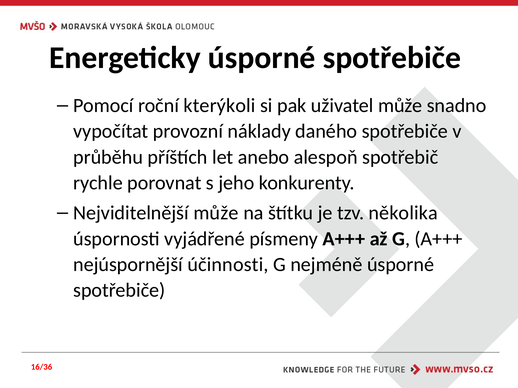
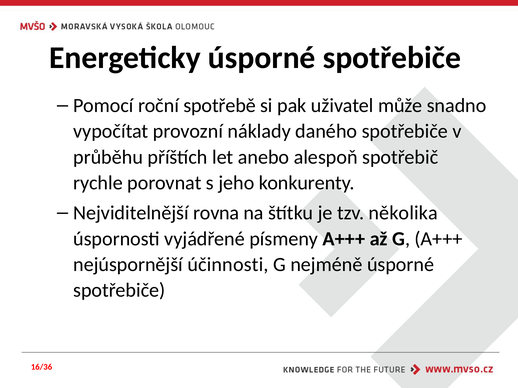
kterýkoli: kterýkoli -> spotřebě
Nejviditelnější může: může -> rovna
